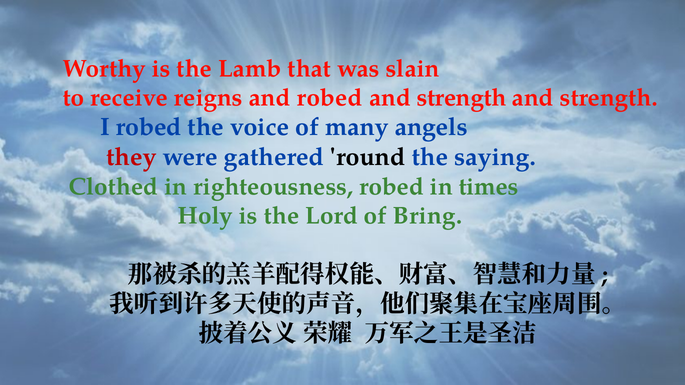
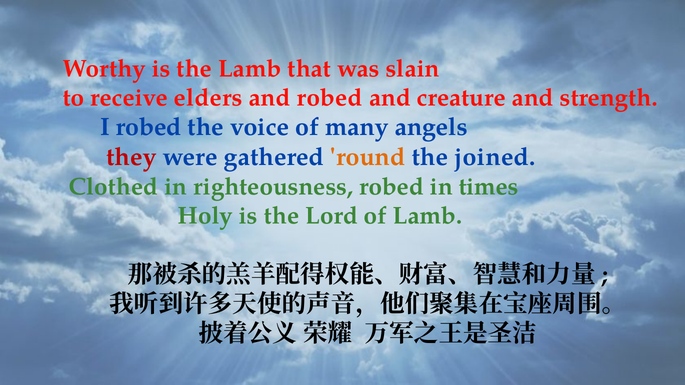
reigns: reigns -> elders
strength at (462, 98): strength -> creature
round colour: black -> orange
saying: saying -> joined
of Bring: Bring -> Lamb
